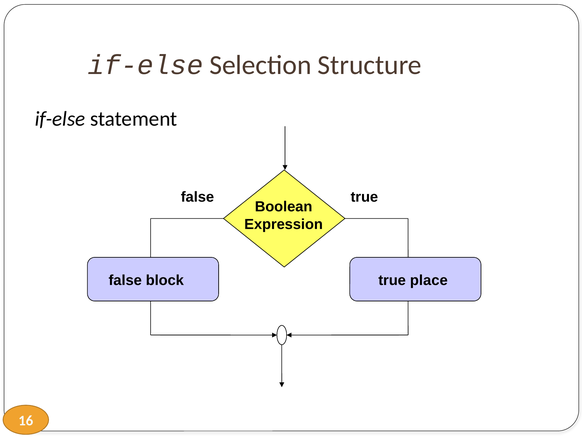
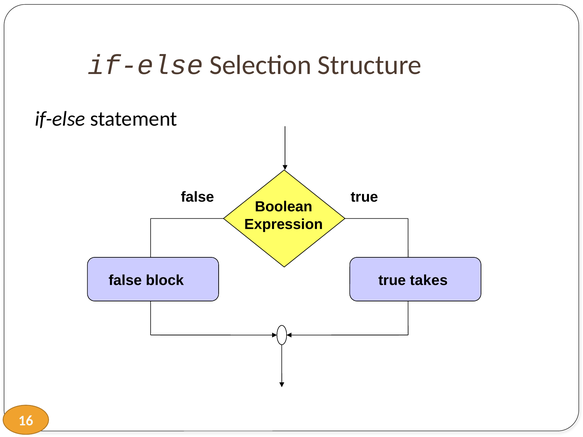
place: place -> takes
